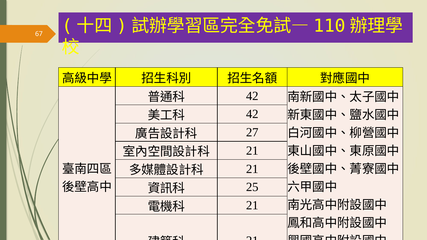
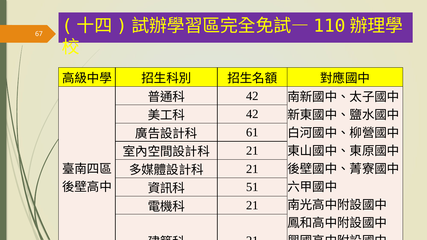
27: 27 -> 61
25: 25 -> 51
